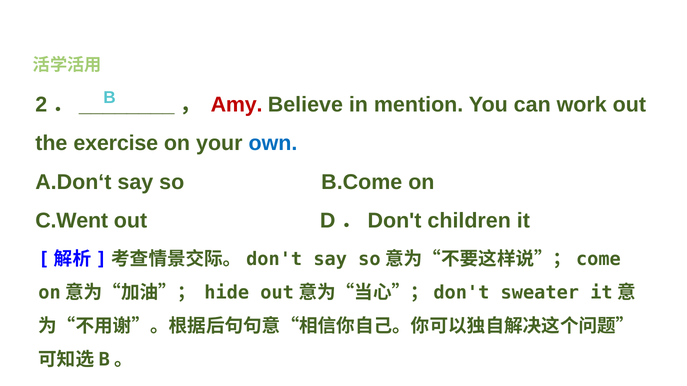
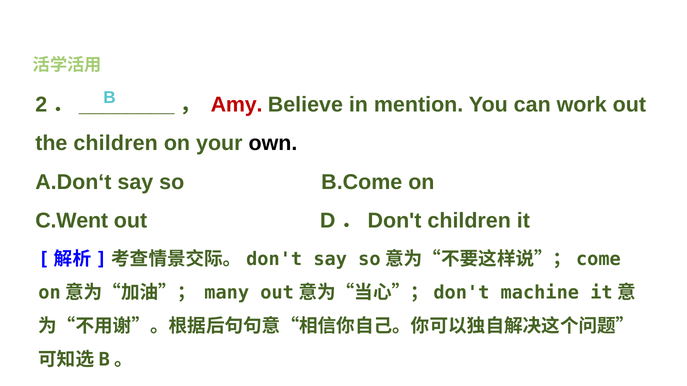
the exercise: exercise -> children
own colour: blue -> black
hide: hide -> many
sweater: sweater -> machine
